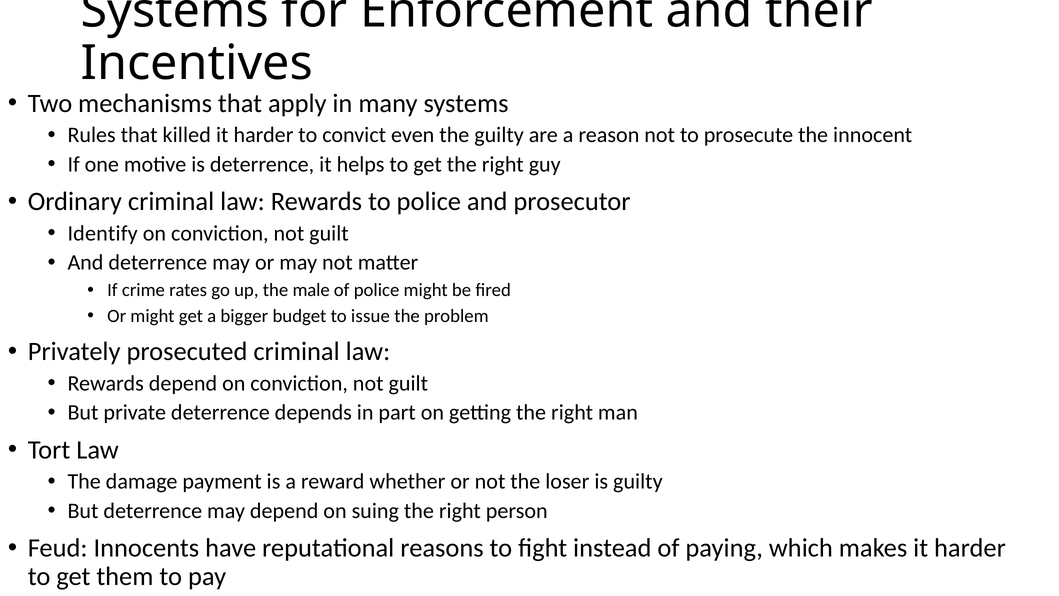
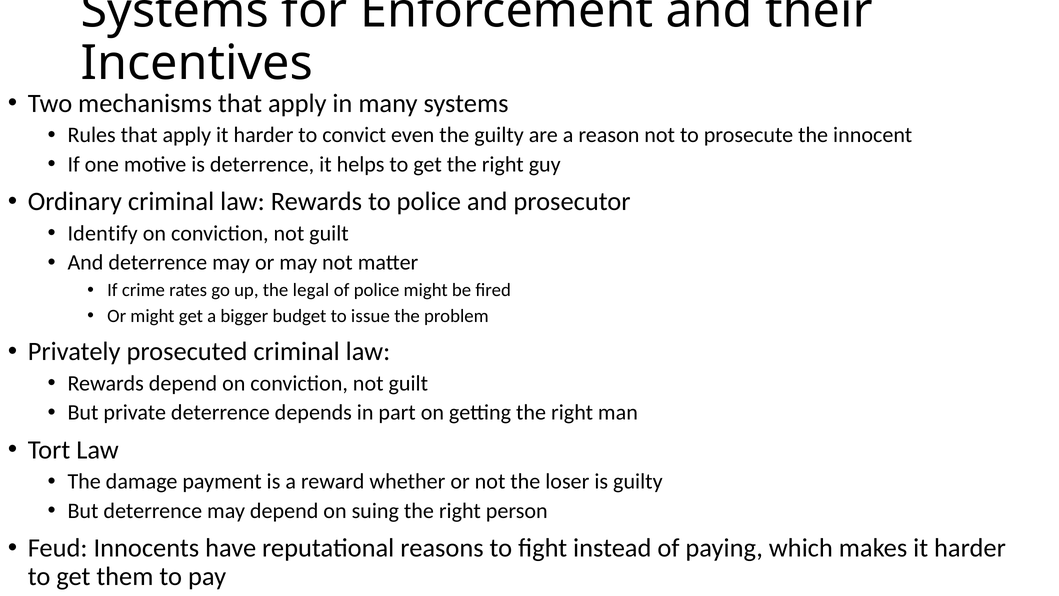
Rules that killed: killed -> apply
male: male -> legal
